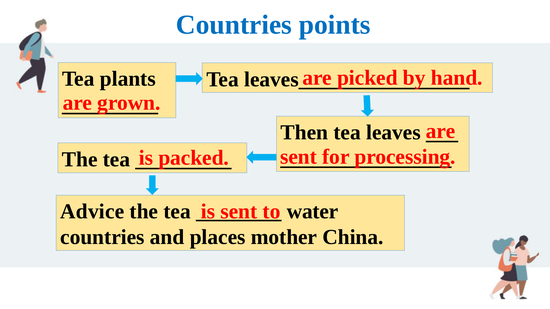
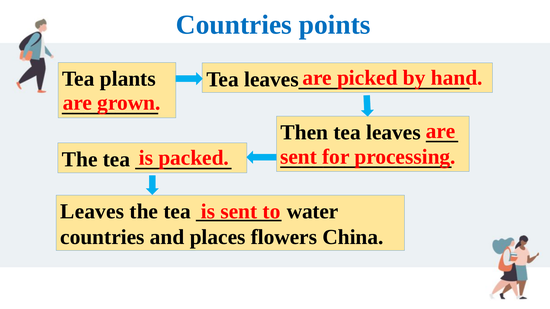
Advice at (92, 212): Advice -> Leaves
mother: mother -> flowers
